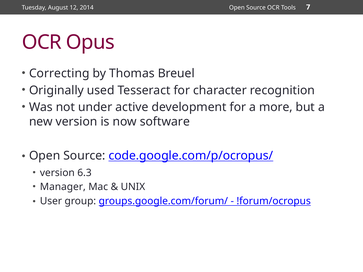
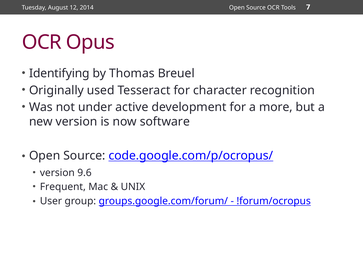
Correcting: Correcting -> Identifying
6.3: 6.3 -> 9.6
Manager: Manager -> Frequent
